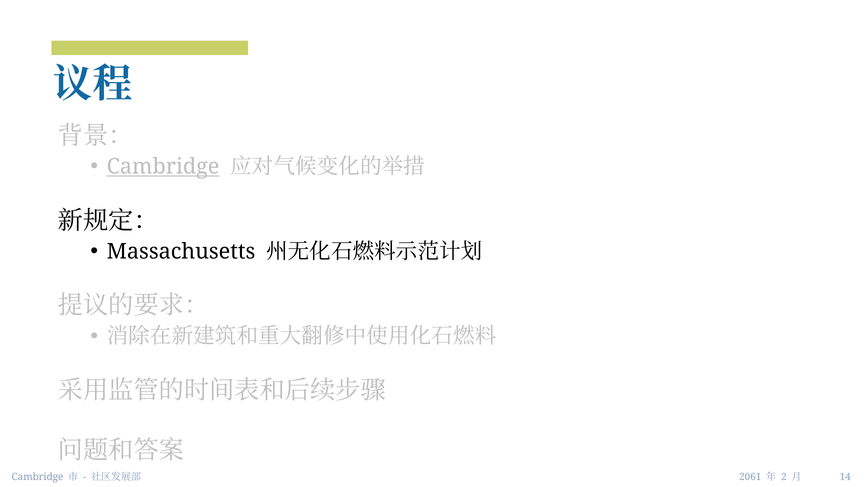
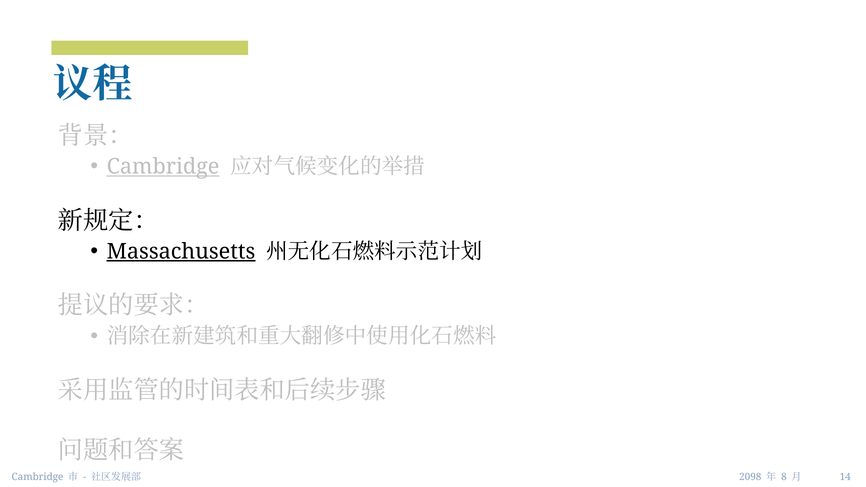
Massachusetts underline: none -> present
2061: 2061 -> 2098
2: 2 -> 8
